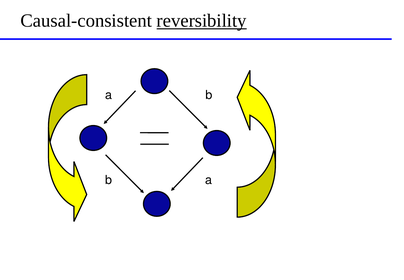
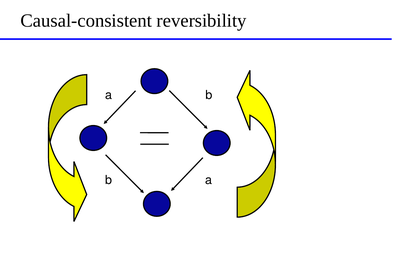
reversibility underline: present -> none
